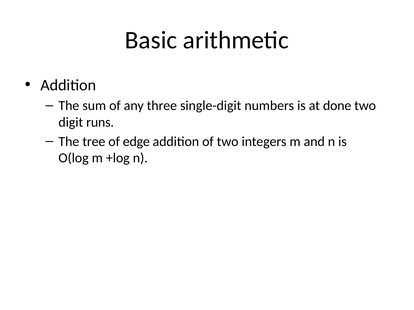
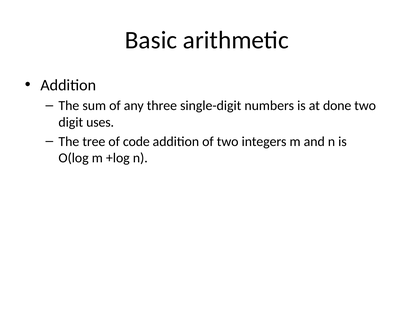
runs: runs -> uses
edge: edge -> code
